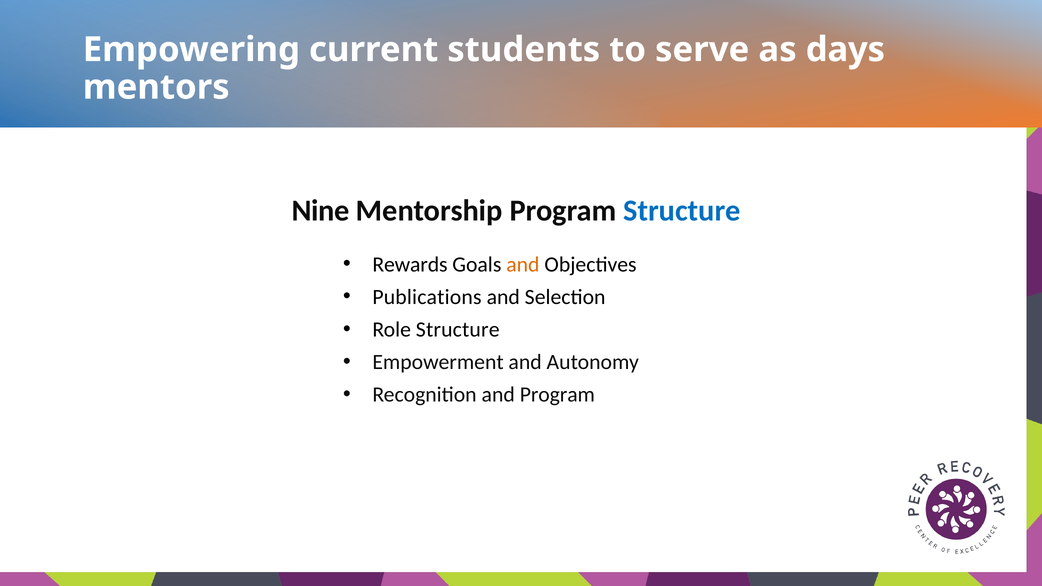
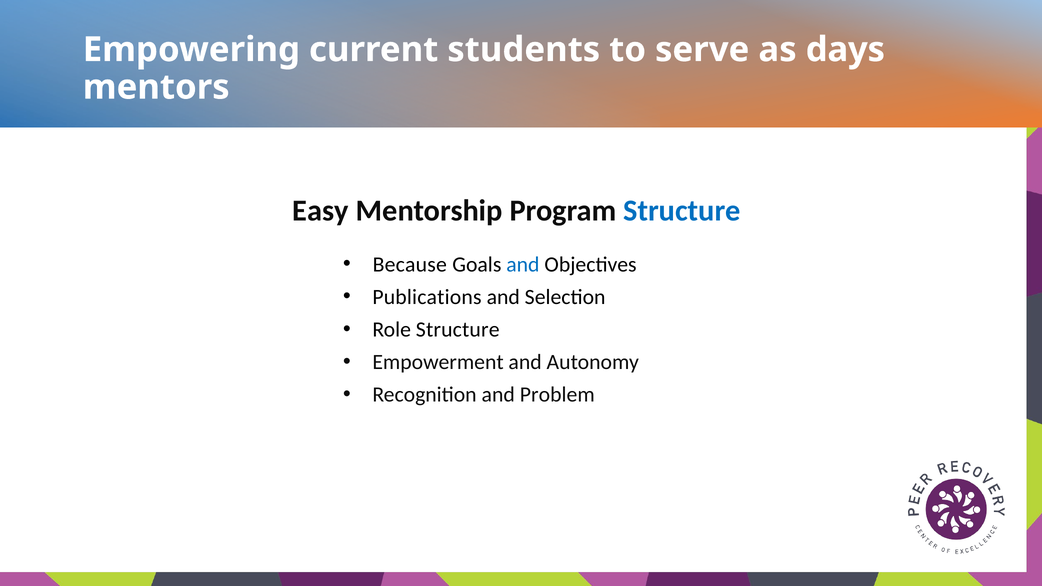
Nine: Nine -> Easy
Rewards: Rewards -> Because
and at (523, 264) colour: orange -> blue
and Program: Program -> Problem
